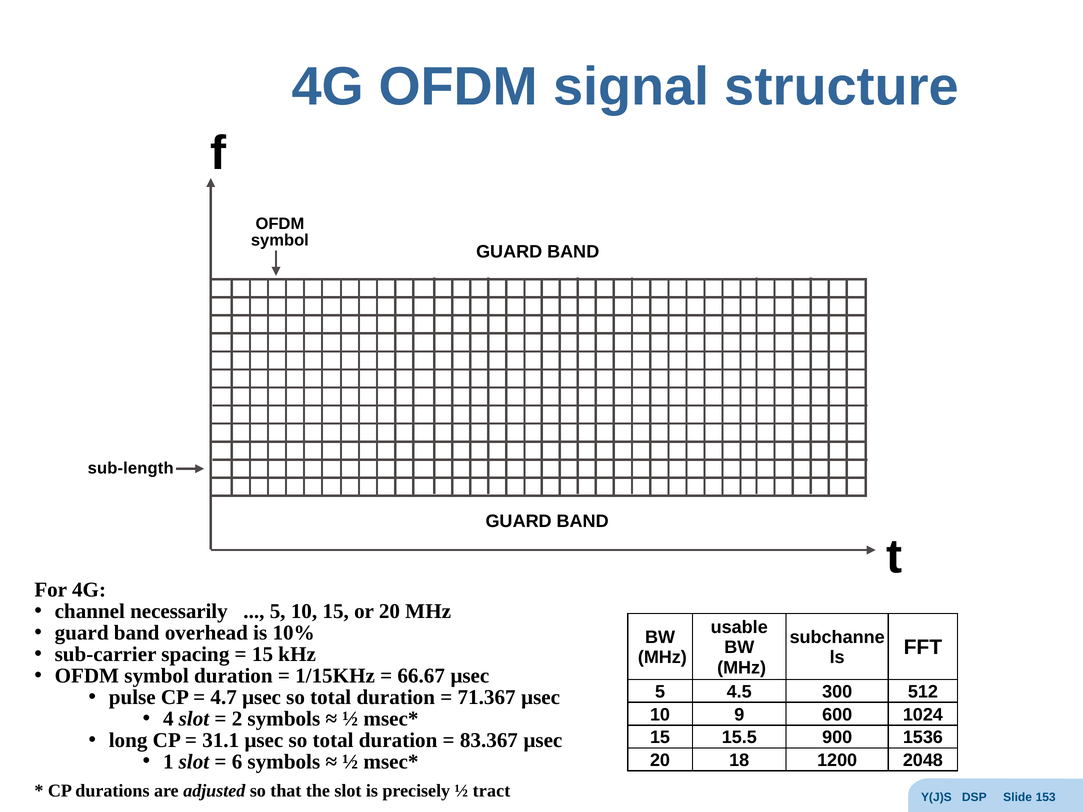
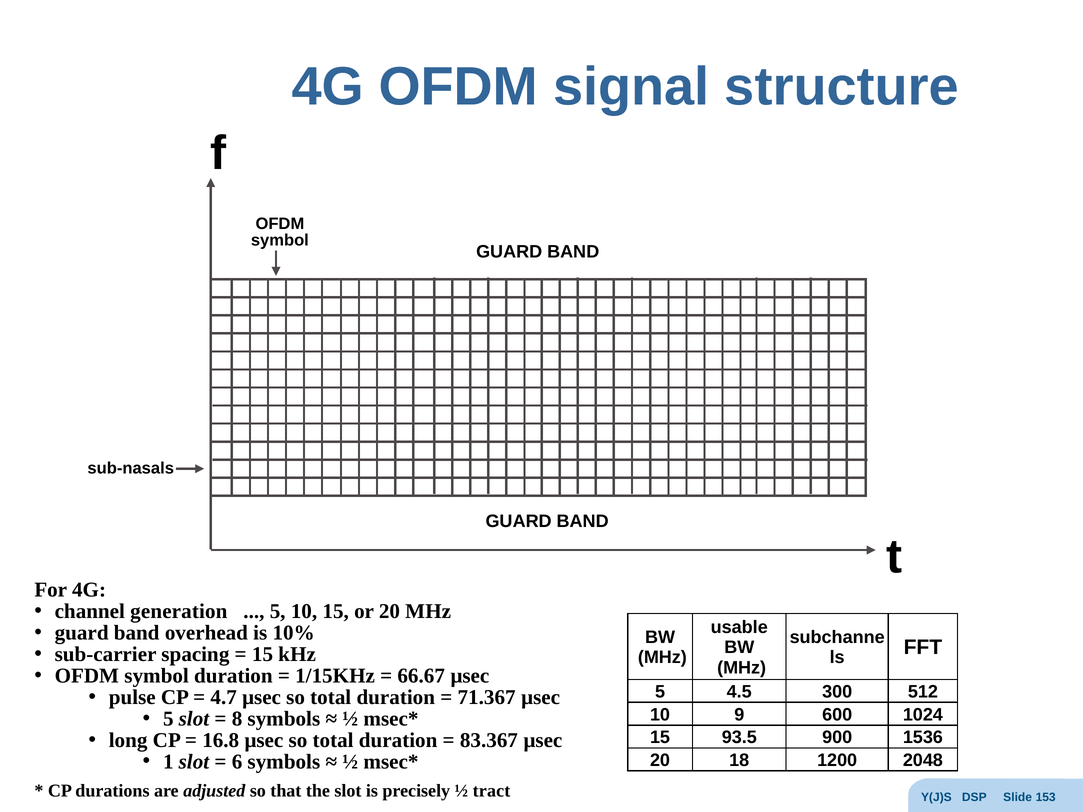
sub-length: sub-length -> sub-nasals
necessarily: necessarily -> generation
4 at (168, 719): 4 -> 5
2: 2 -> 8
15.5: 15.5 -> 93.5
31.1: 31.1 -> 16.8
